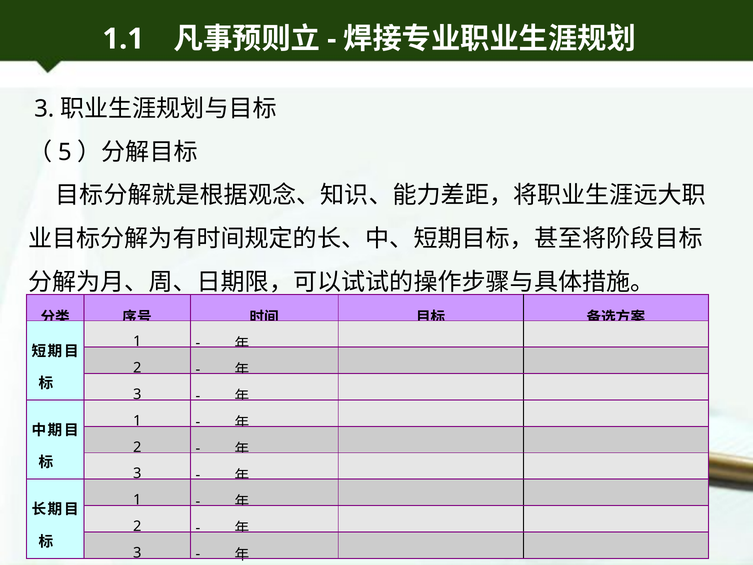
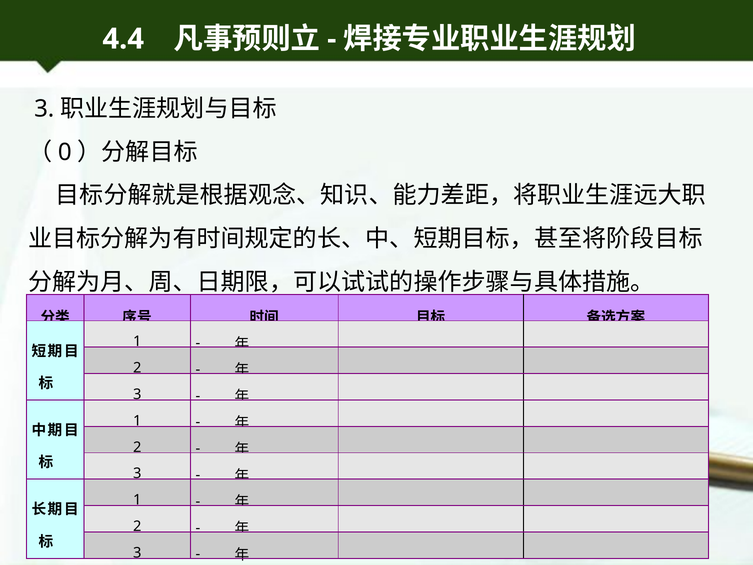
1.1: 1.1 -> 4.4
5: 5 -> 0
